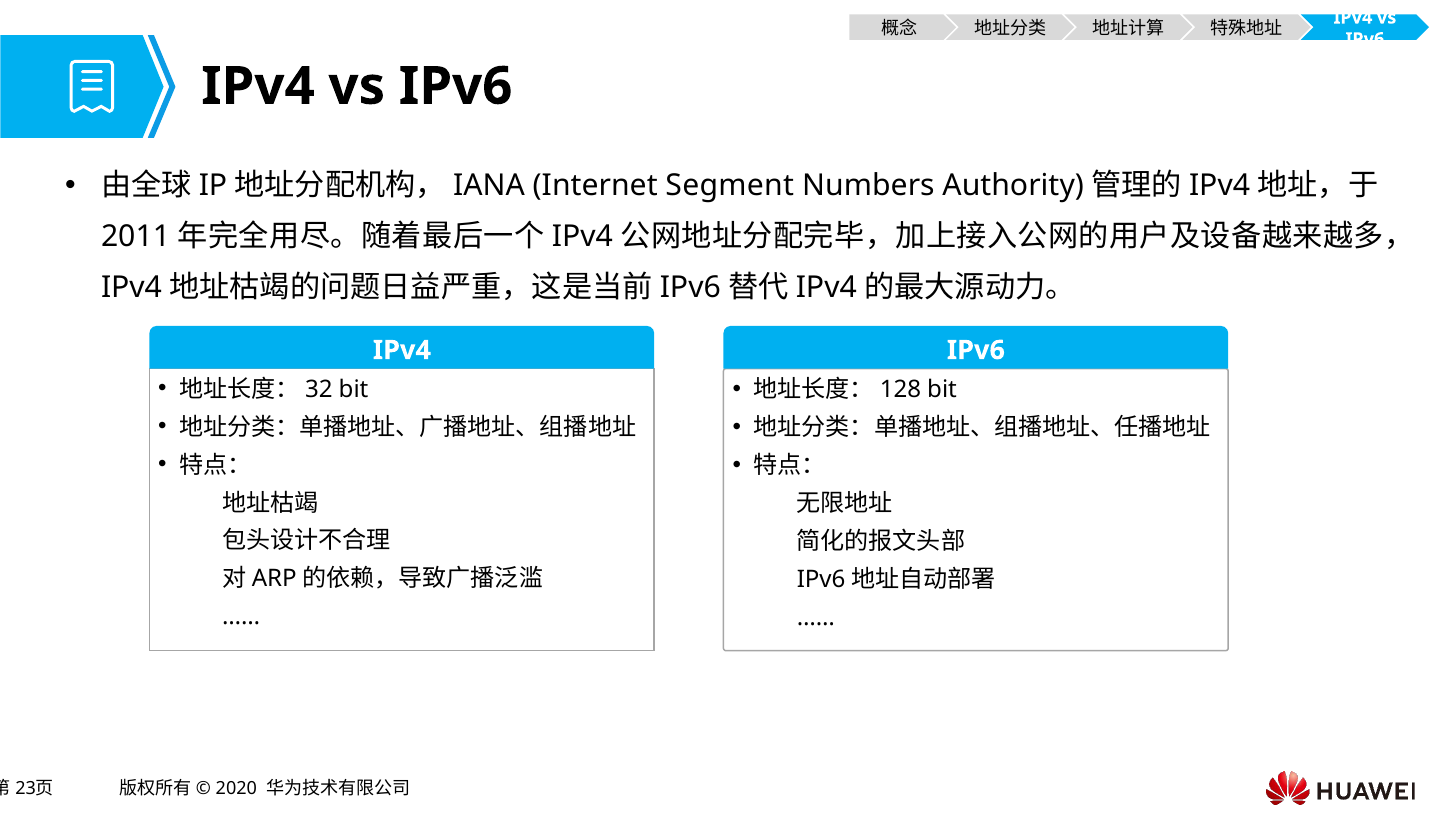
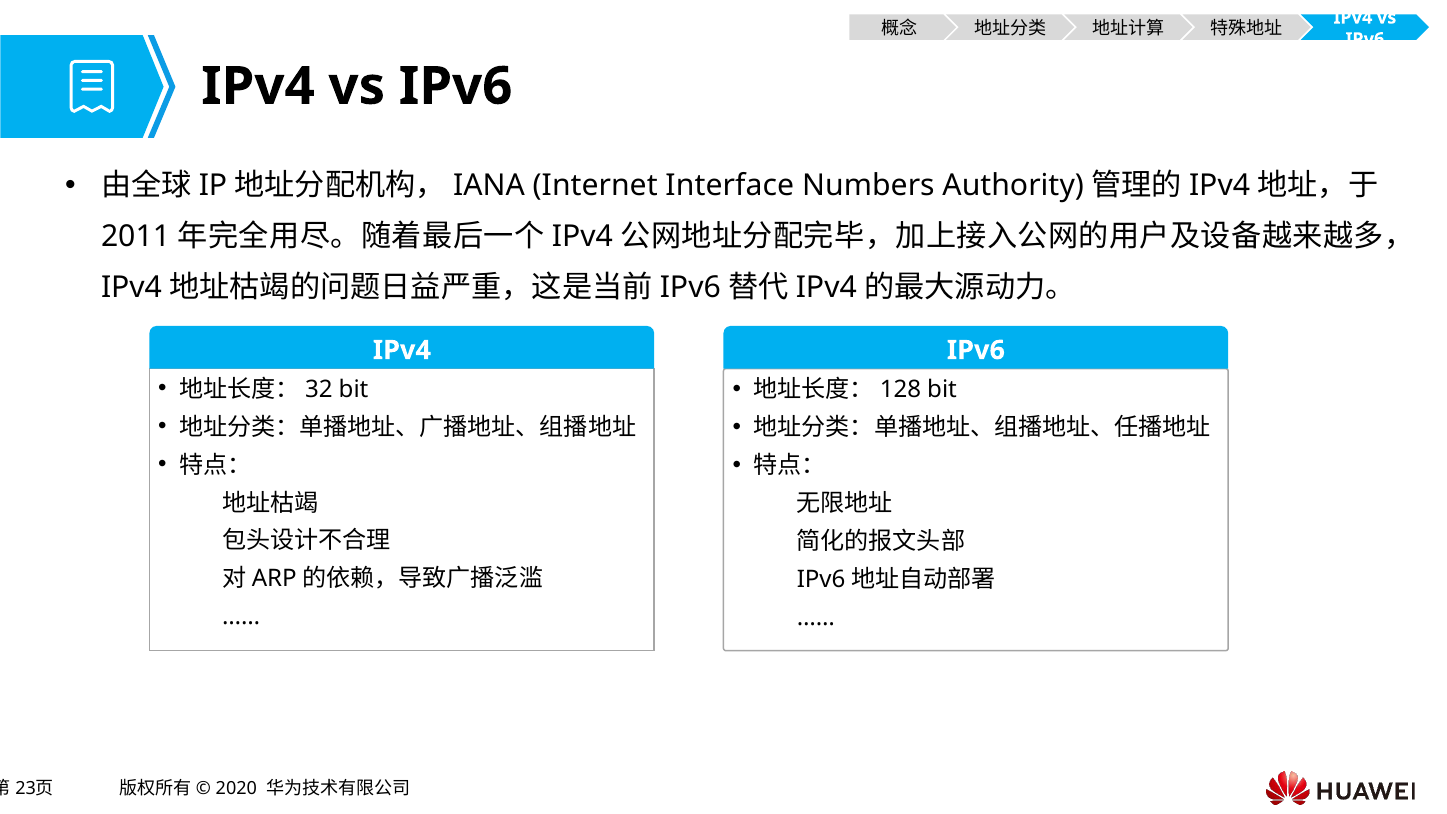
Segment: Segment -> Interface
